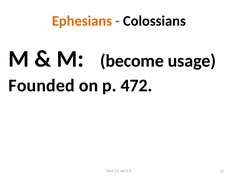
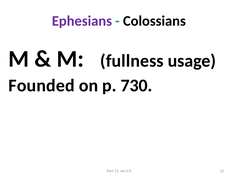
Ephesians colour: orange -> purple
become: become -> fullness
472: 472 -> 730
